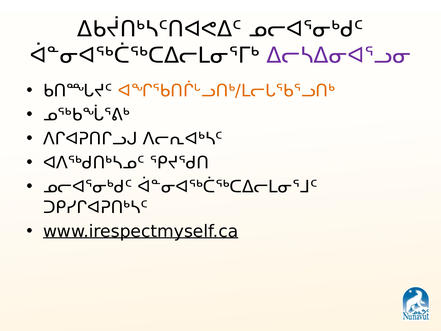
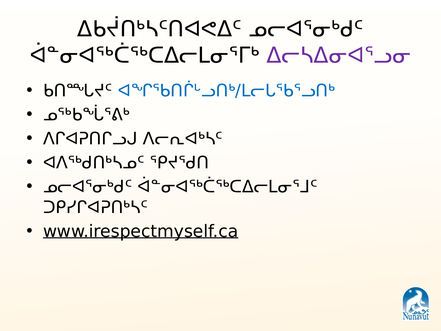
ᐊᖏᖃᑎᒌᒡᓗᑎᒃ/ᒪᓕᒐᖃᕐᓗᑎᒃ colour: orange -> blue
